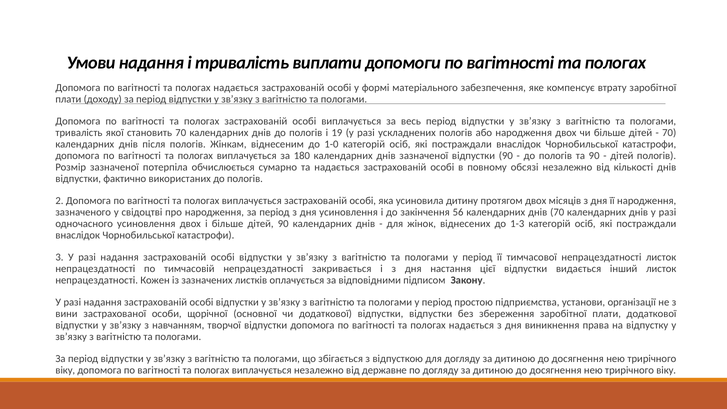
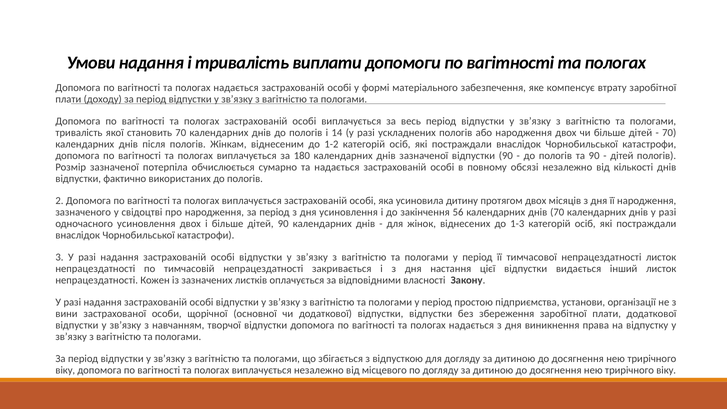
19: 19 -> 14
1-0: 1-0 -> 1-2
підписом: підписом -> власності
державне: державне -> місцевого
